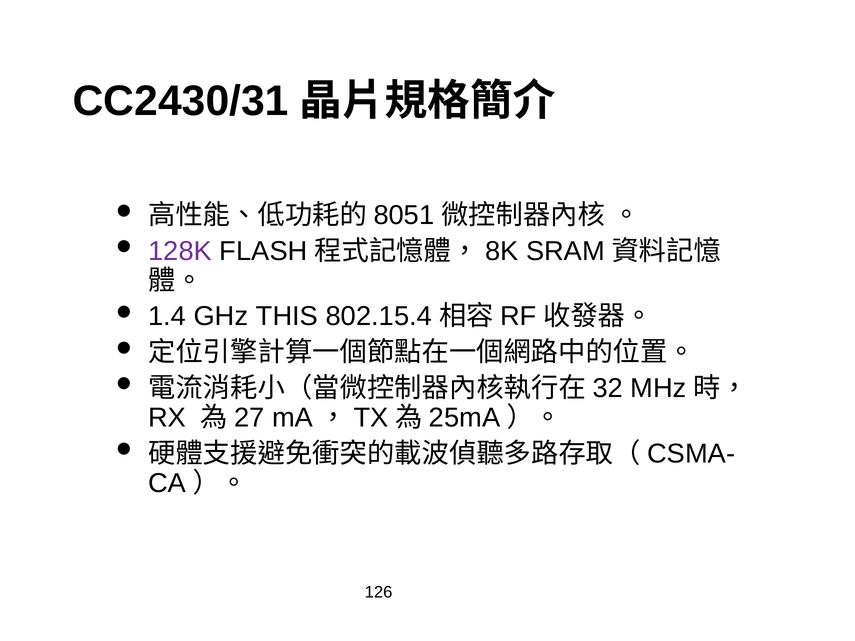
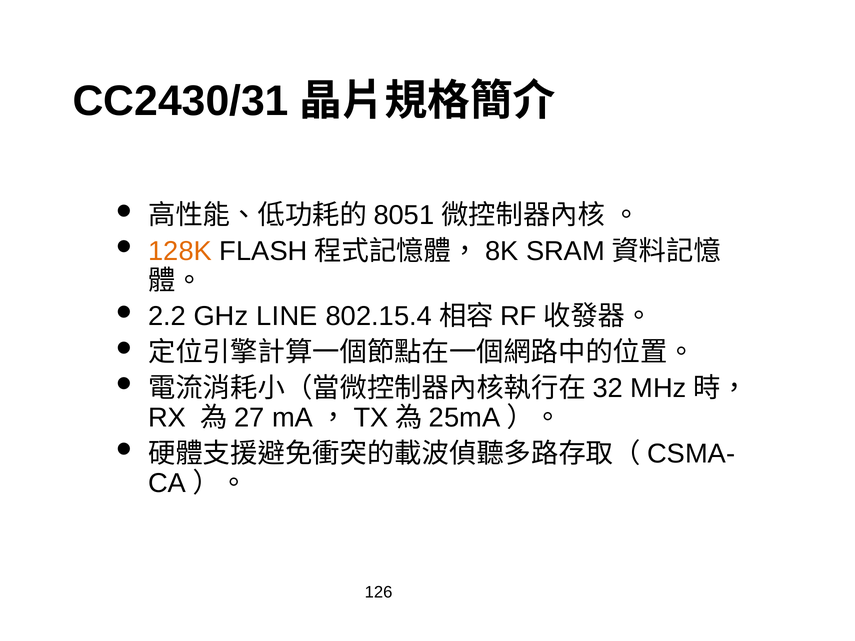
128K colour: purple -> orange
1.4: 1.4 -> 2.2
THIS: THIS -> LINE
